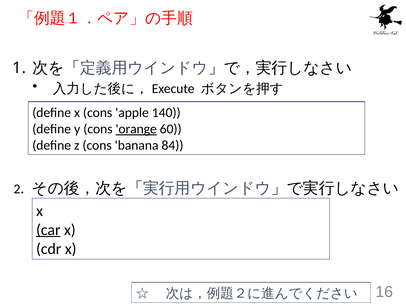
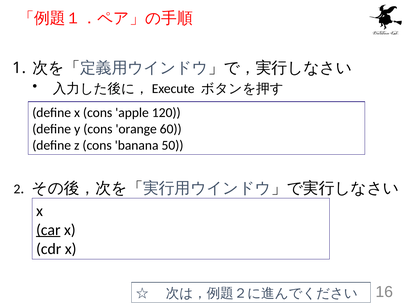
140: 140 -> 120
orange underline: present -> none
84: 84 -> 50
